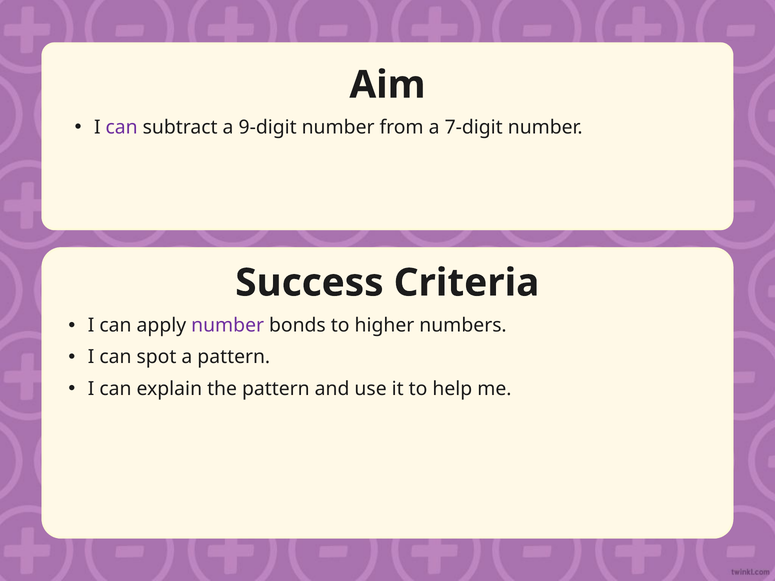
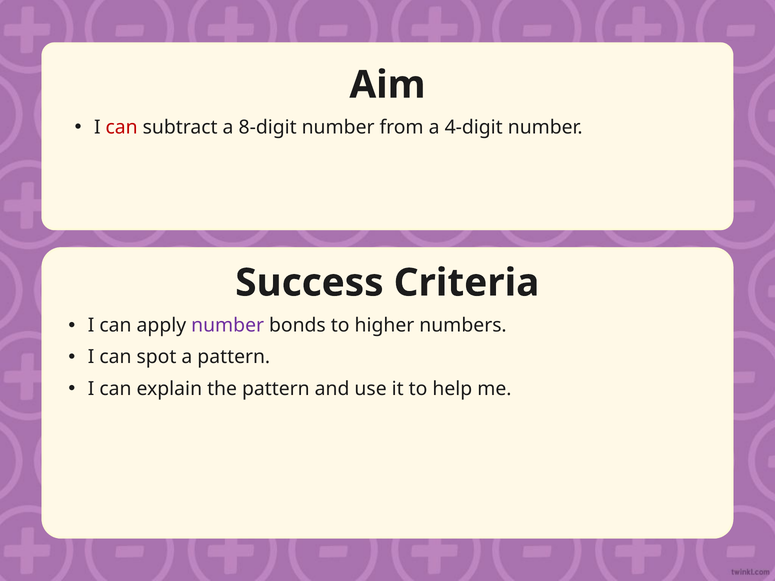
can at (122, 127) colour: purple -> red
9-digit: 9-digit -> 8-digit
7-digit: 7-digit -> 4-digit
